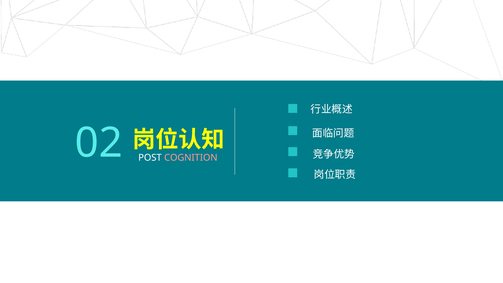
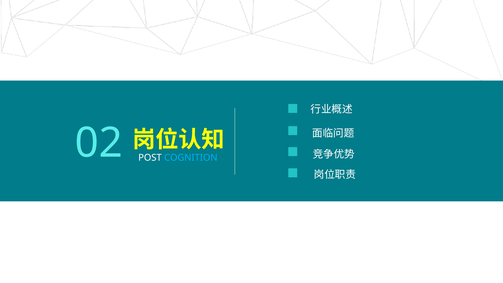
COGNITION colour: pink -> light blue
